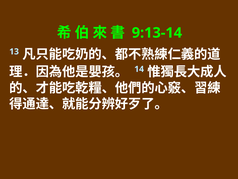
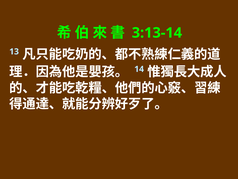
9:13-14: 9:13-14 -> 3:13-14
